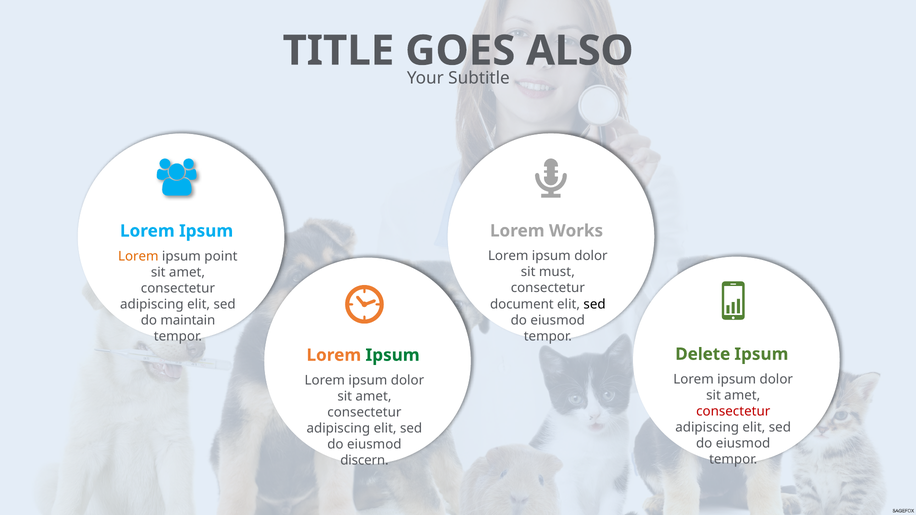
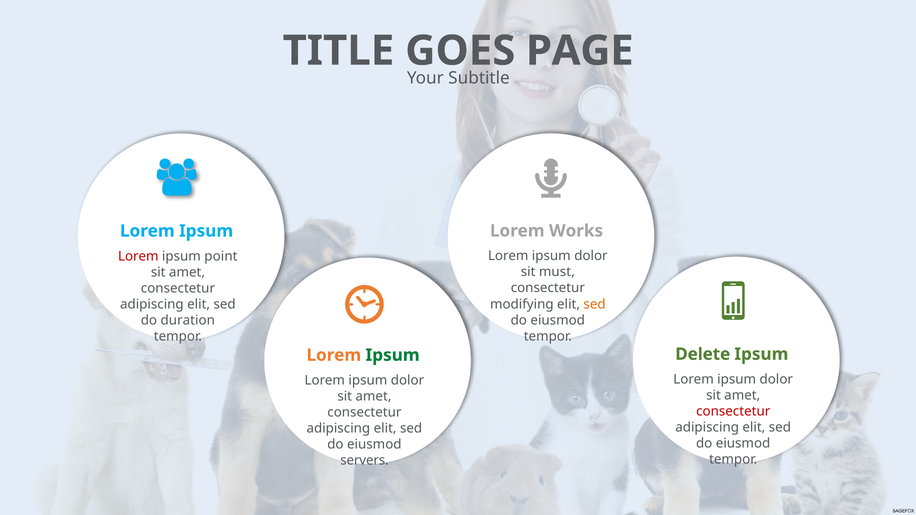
ALSO: ALSO -> PAGE
Lorem at (138, 256) colour: orange -> red
document: document -> modifying
sed at (595, 304) colour: black -> orange
maintain: maintain -> duration
discern: discern -> servers
